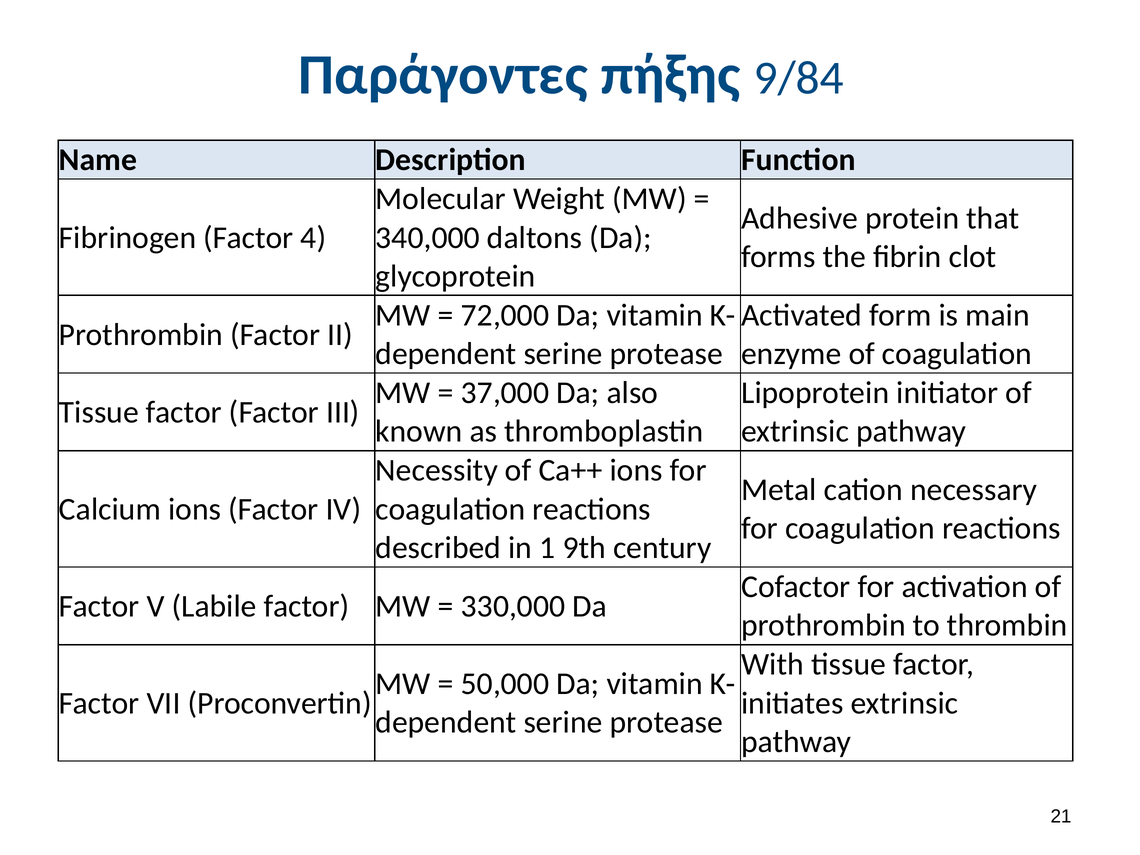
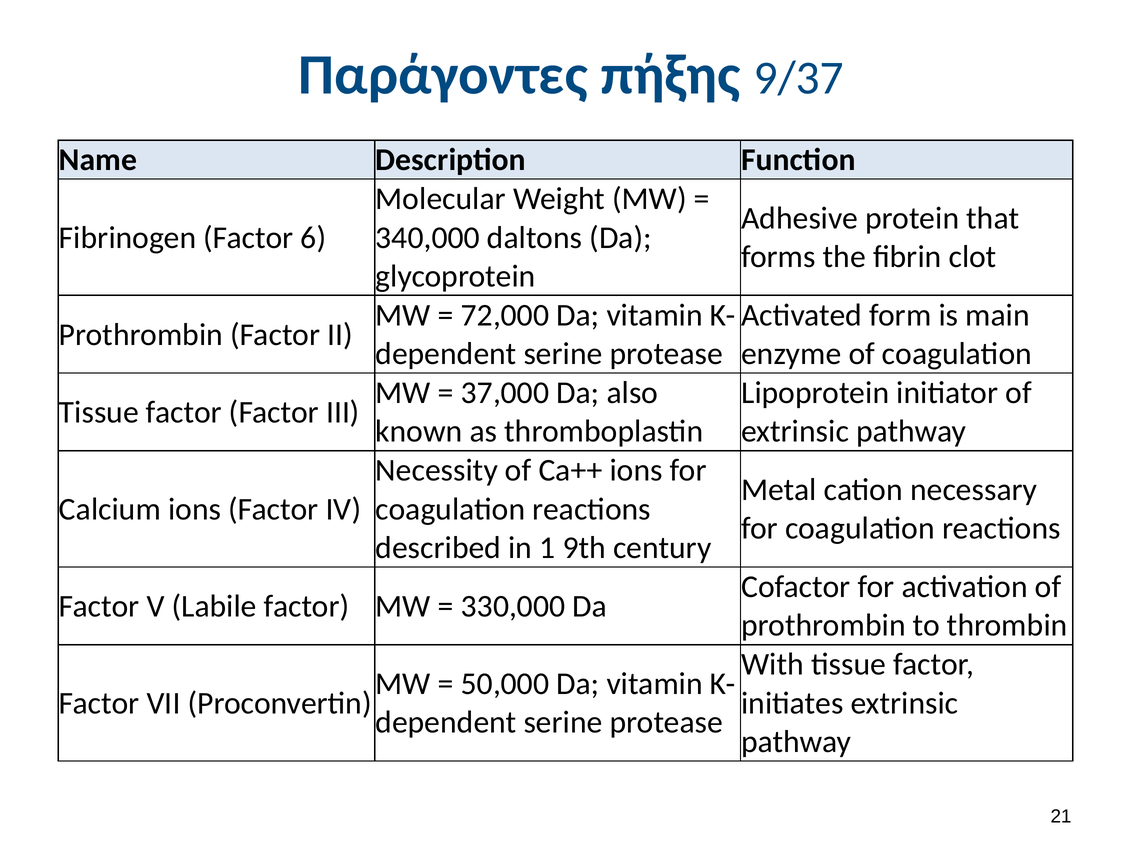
9/84: 9/84 -> 9/37
4: 4 -> 6
